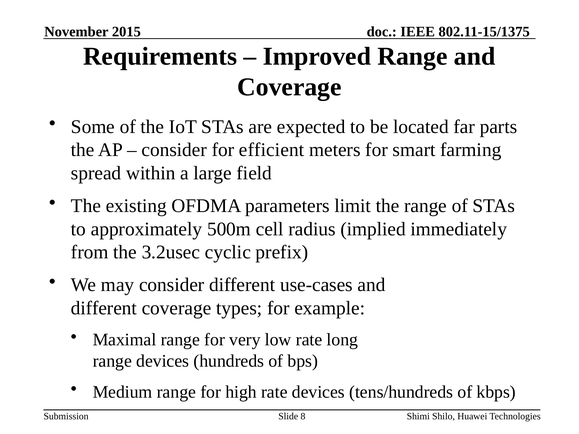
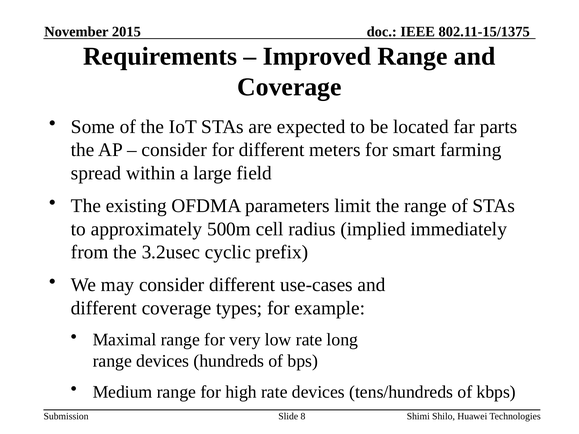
for efficient: efficient -> different
